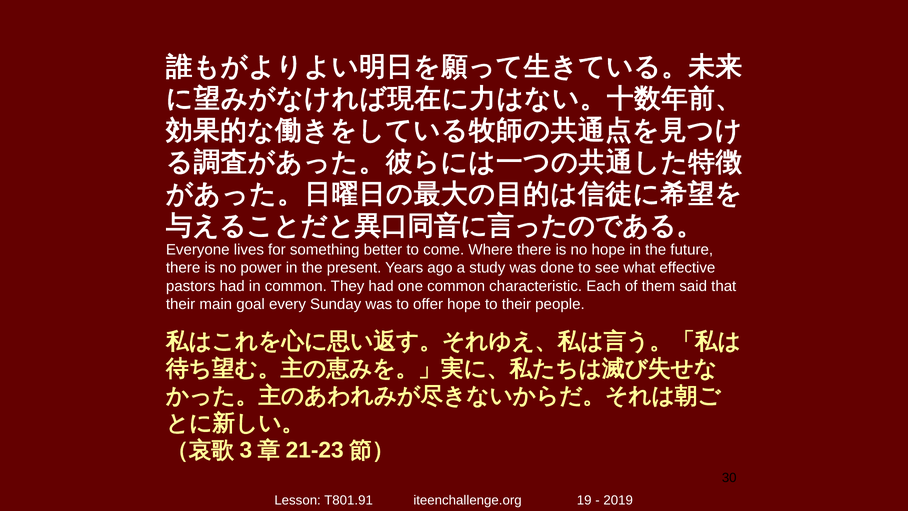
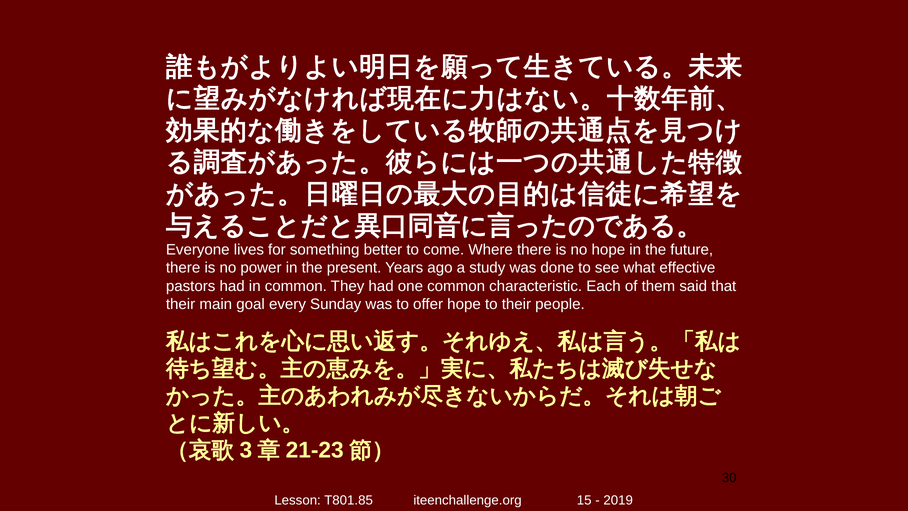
T801.91: T801.91 -> T801.85
19: 19 -> 15
